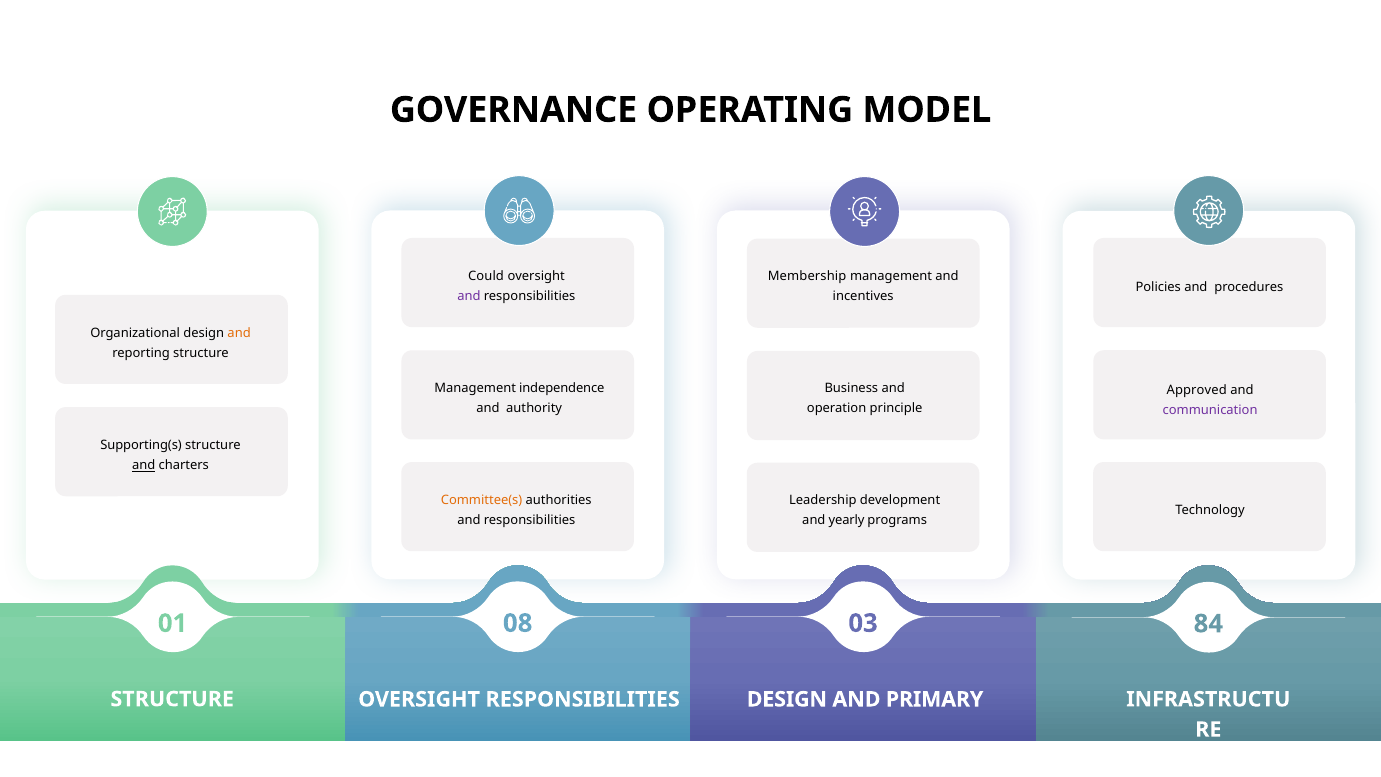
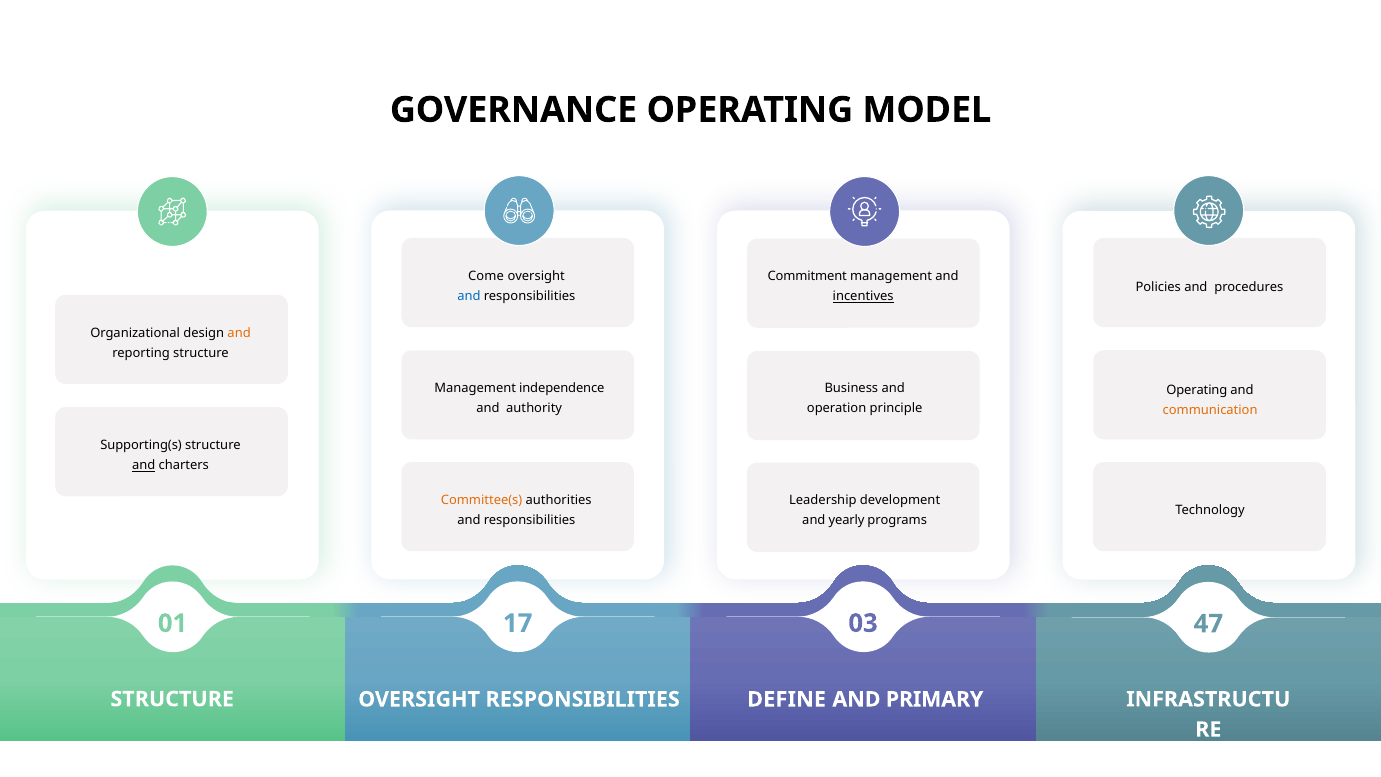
Could: Could -> Come
Membership: Membership -> Commitment
and at (469, 296) colour: purple -> blue
incentives underline: none -> present
Approved at (1197, 390): Approved -> Operating
communication colour: purple -> orange
08: 08 -> 17
84: 84 -> 47
RESPONSIBILITIES DESIGN: DESIGN -> DEFINE
